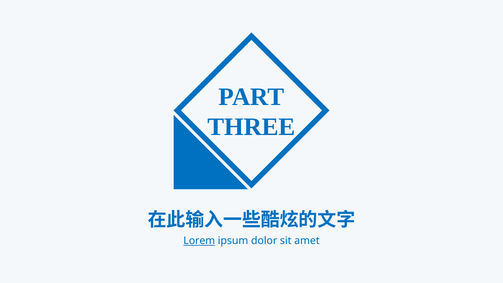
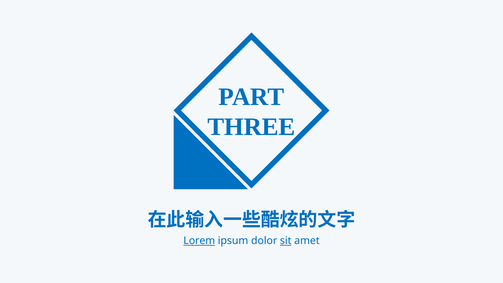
sit underline: none -> present
